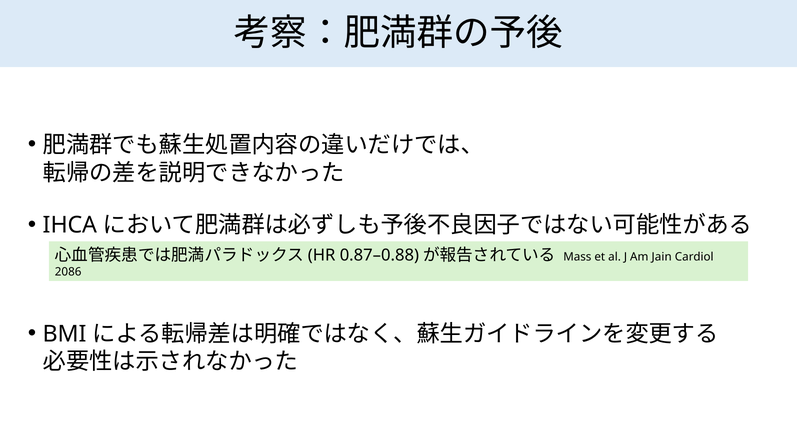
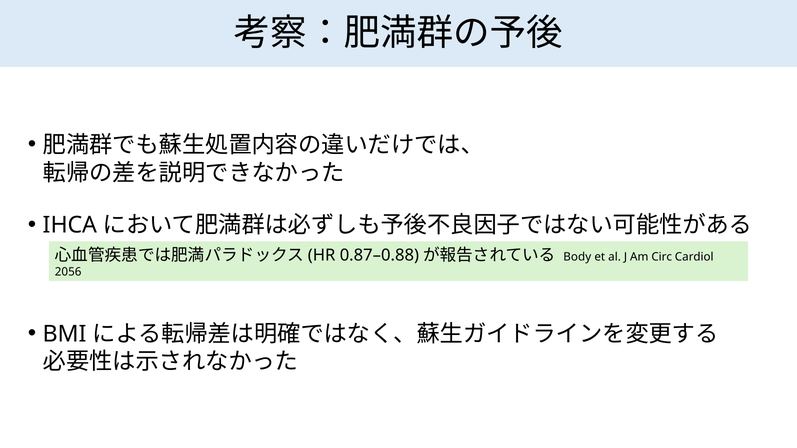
Mass: Mass -> Body
Jain: Jain -> Circ
2086: 2086 -> 2056
